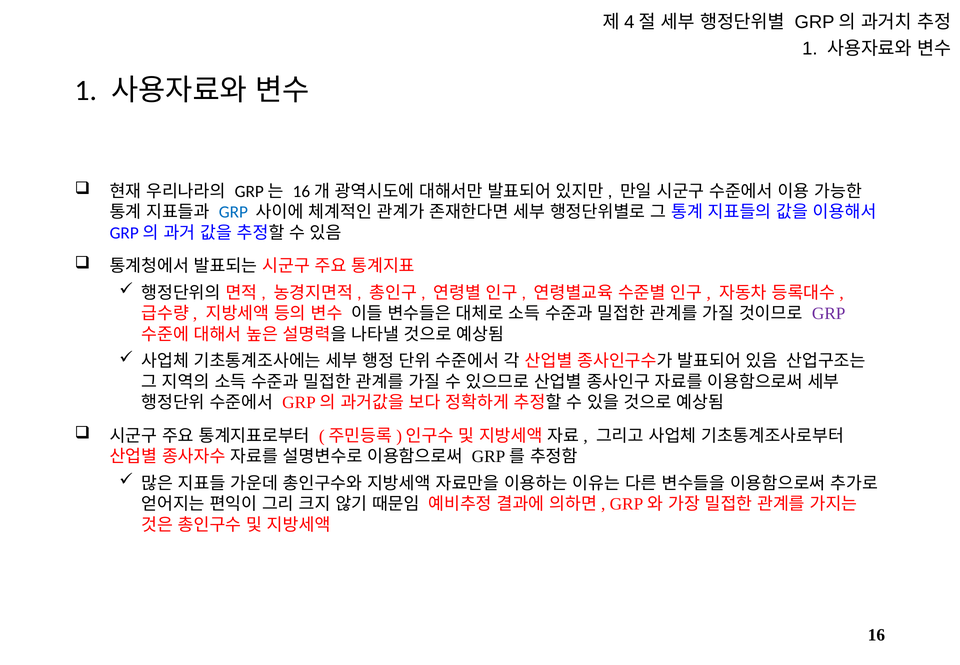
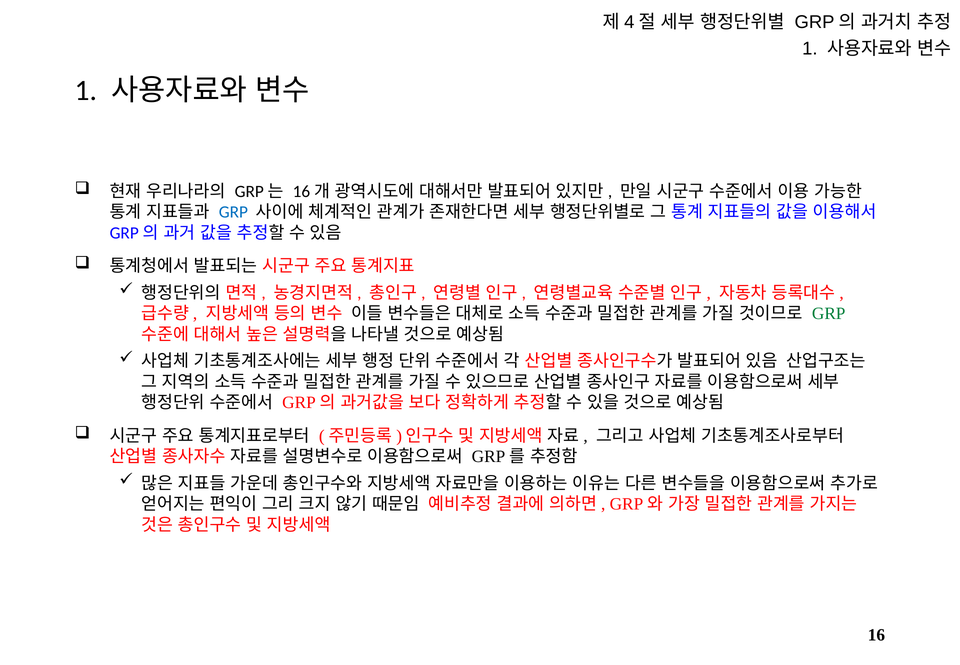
GRP at (829, 313) colour: purple -> green
